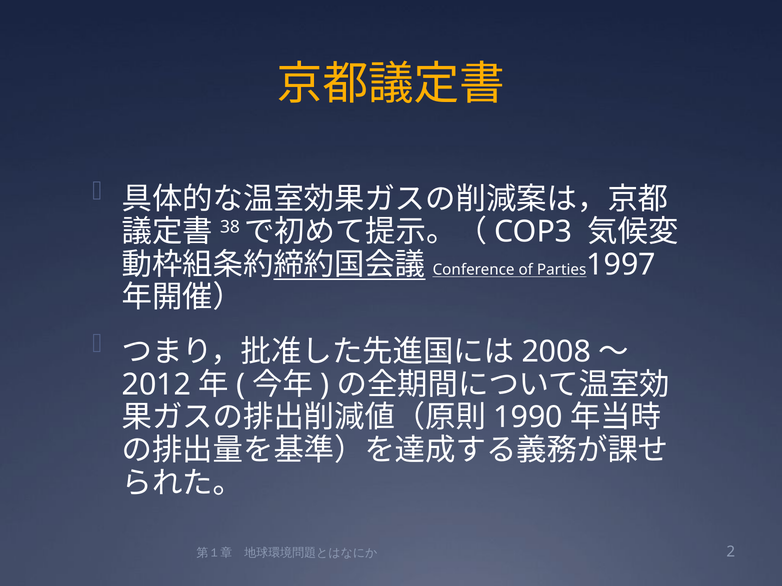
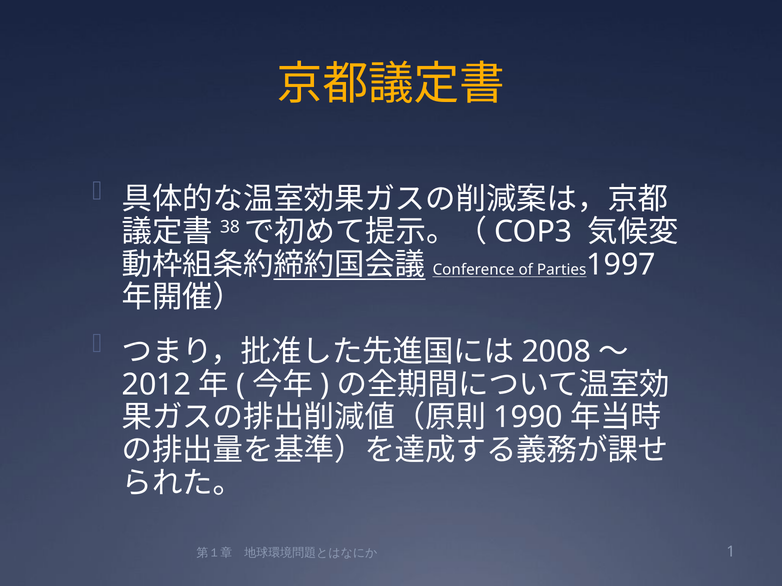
2: 2 -> 1
